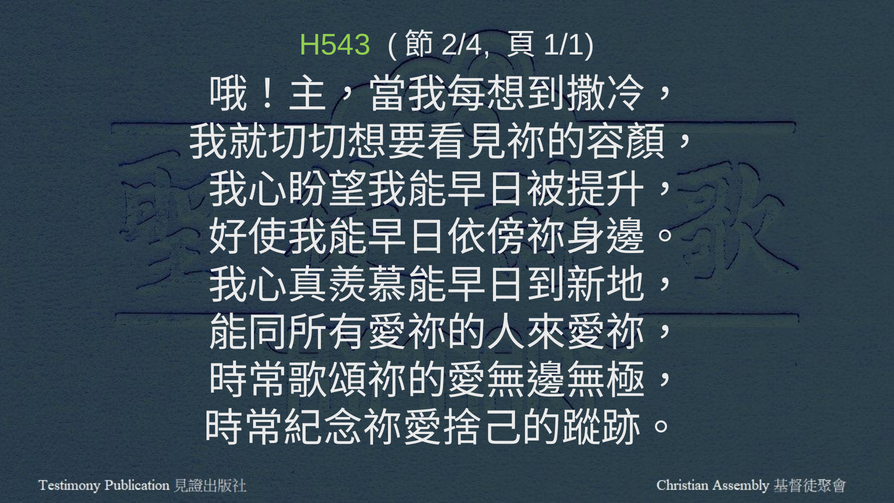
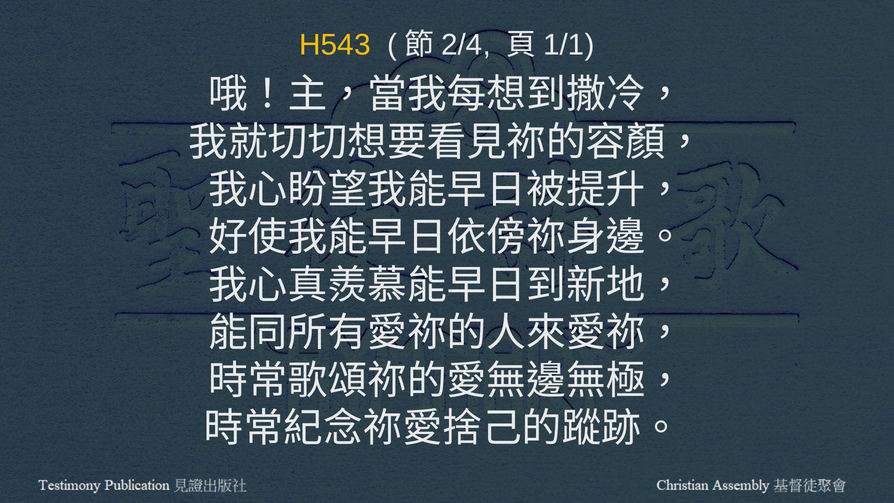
H543 colour: light green -> yellow
